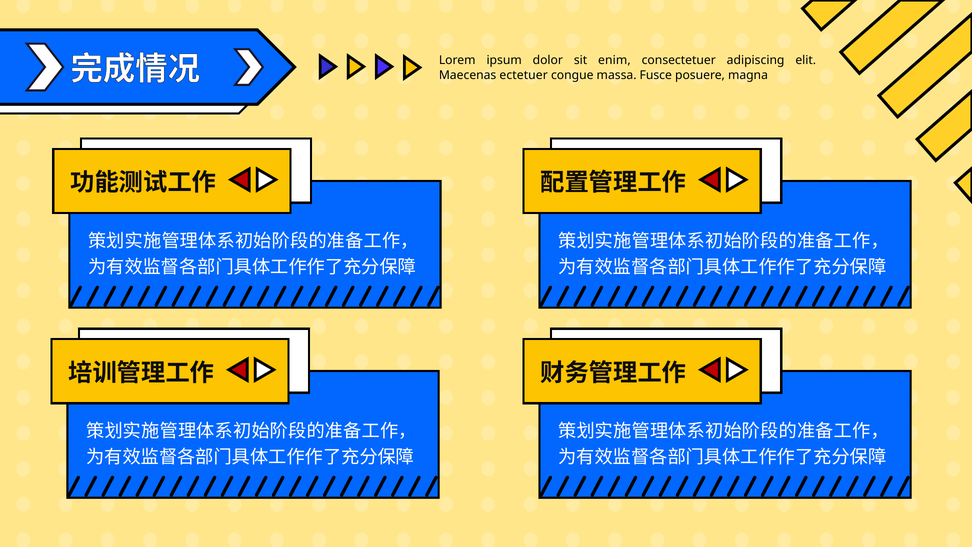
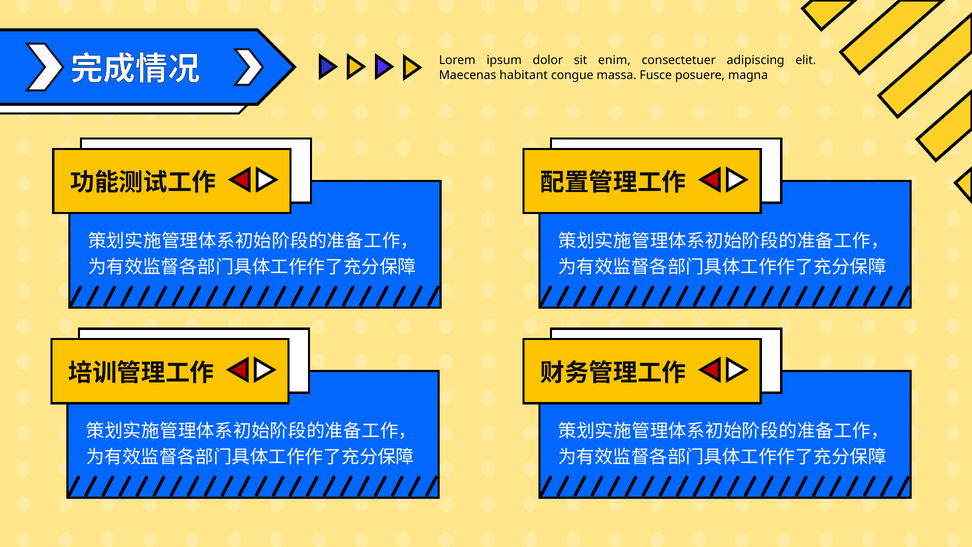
ectetuer: ectetuer -> habitant
